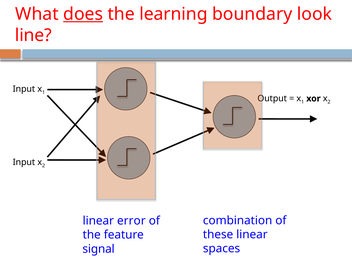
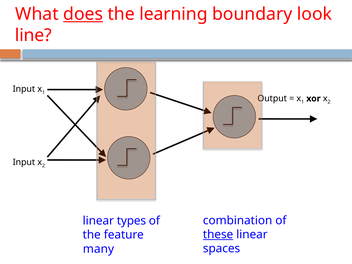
error: error -> types
these underline: none -> present
signal: signal -> many
